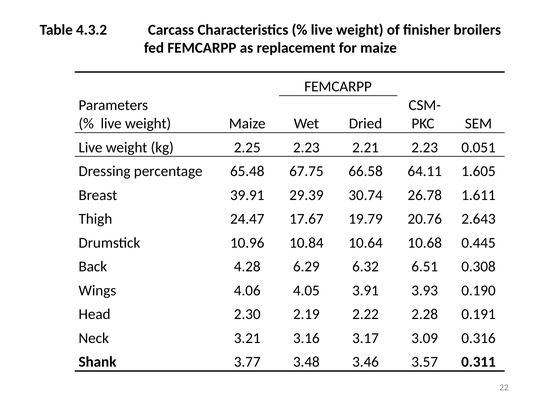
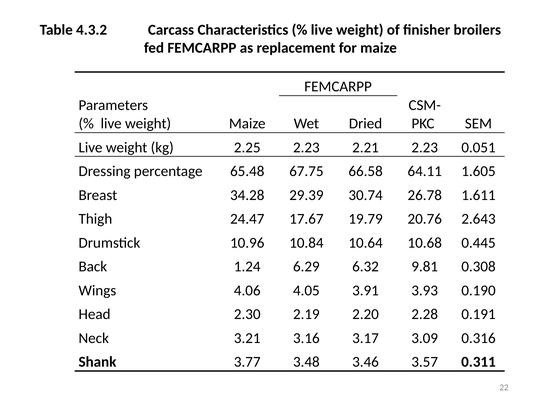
39.91: 39.91 -> 34.28
4.28: 4.28 -> 1.24
6.51: 6.51 -> 9.81
2.22: 2.22 -> 2.20
